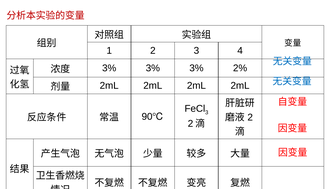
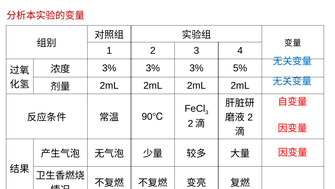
2%: 2% -> 5%
